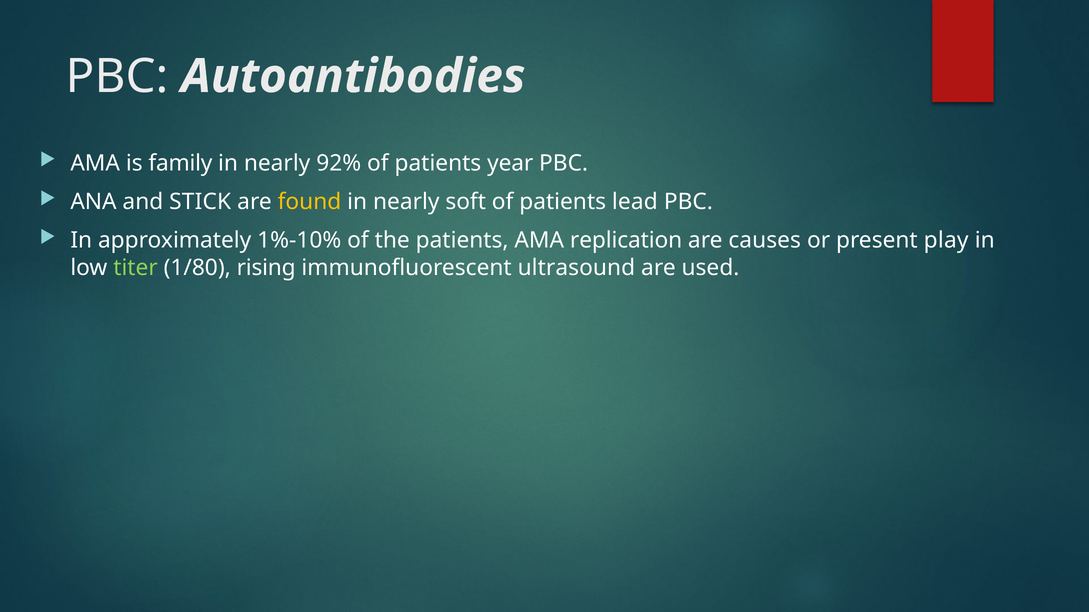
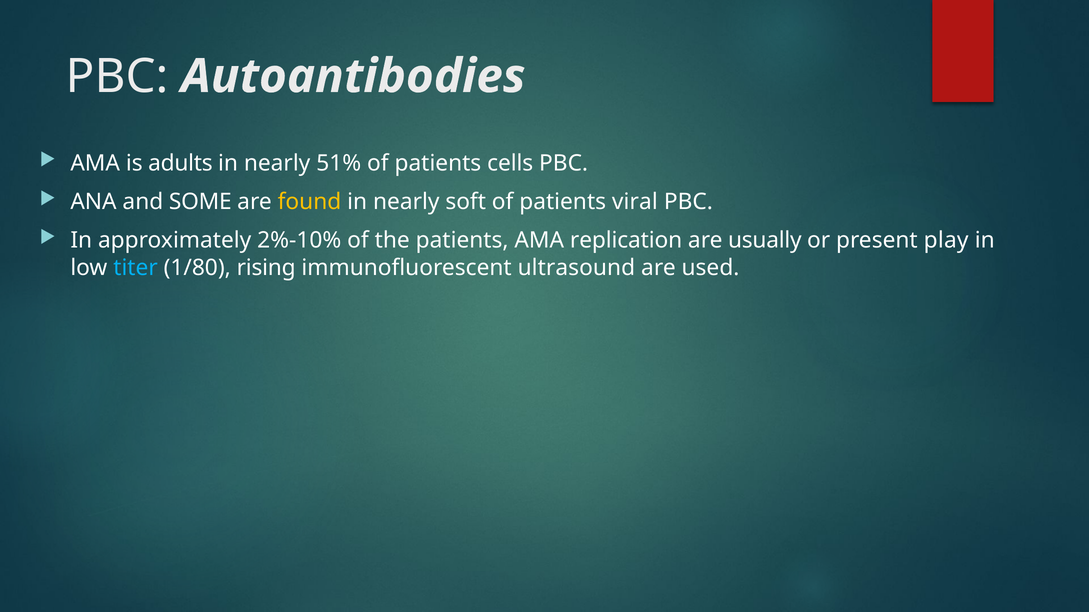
family: family -> adults
92%: 92% -> 51%
year: year -> cells
STICK: STICK -> SOME
lead: lead -> viral
1%-10%: 1%-10% -> 2%-10%
causes: causes -> usually
titer colour: light green -> light blue
